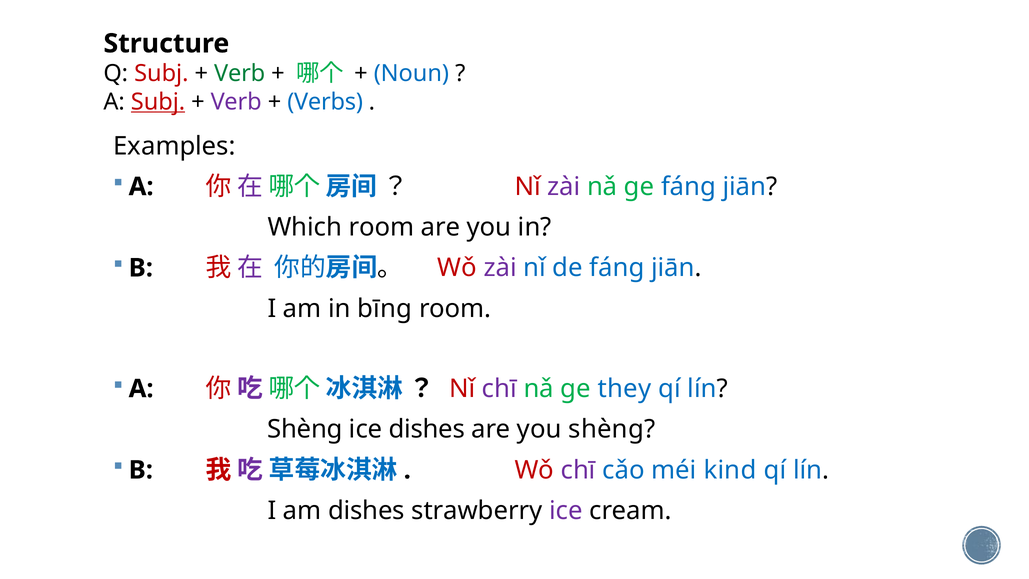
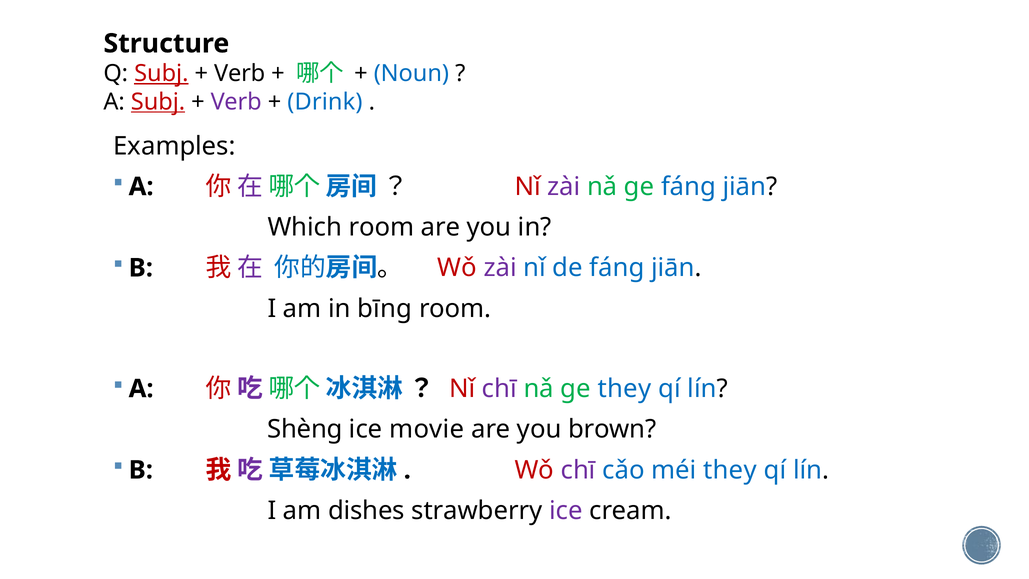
Subj at (161, 74) underline: none -> present
Verb at (240, 74) colour: green -> black
Verbs: Verbs -> Drink
ice dishes: dishes -> movie
you shèng: shèng -> brown
méi kind: kind -> they
